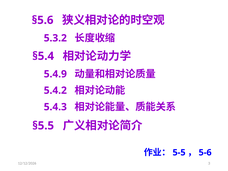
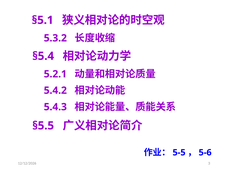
§5.6: §5.6 -> §5.1
5.4.9: 5.4.9 -> 5.2.1
